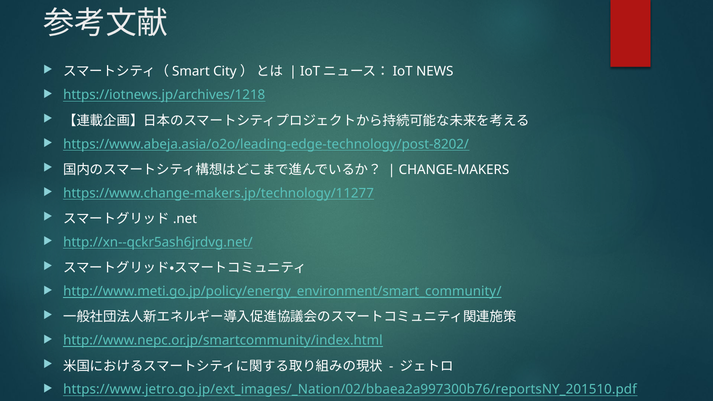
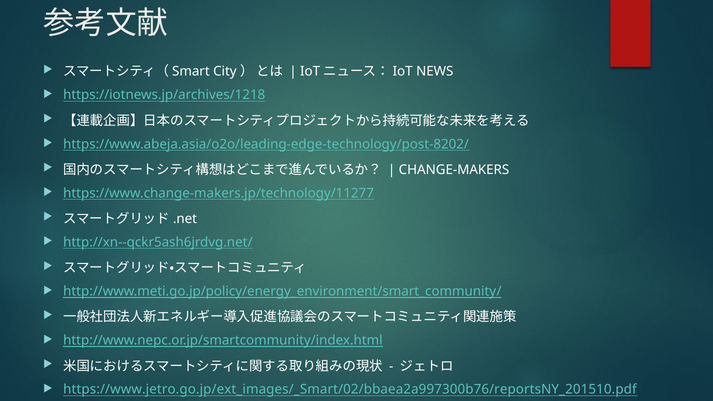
https://www.jetro.go.jp/ext_images/_Nation/02/bbaea2a997300b76/reportsNY_201510.pdf: https://www.jetro.go.jp/ext_images/_Nation/02/bbaea2a997300b76/reportsNY_201510.pdf -> https://www.jetro.go.jp/ext_images/_Smart/02/bbaea2a997300b76/reportsNY_201510.pdf
